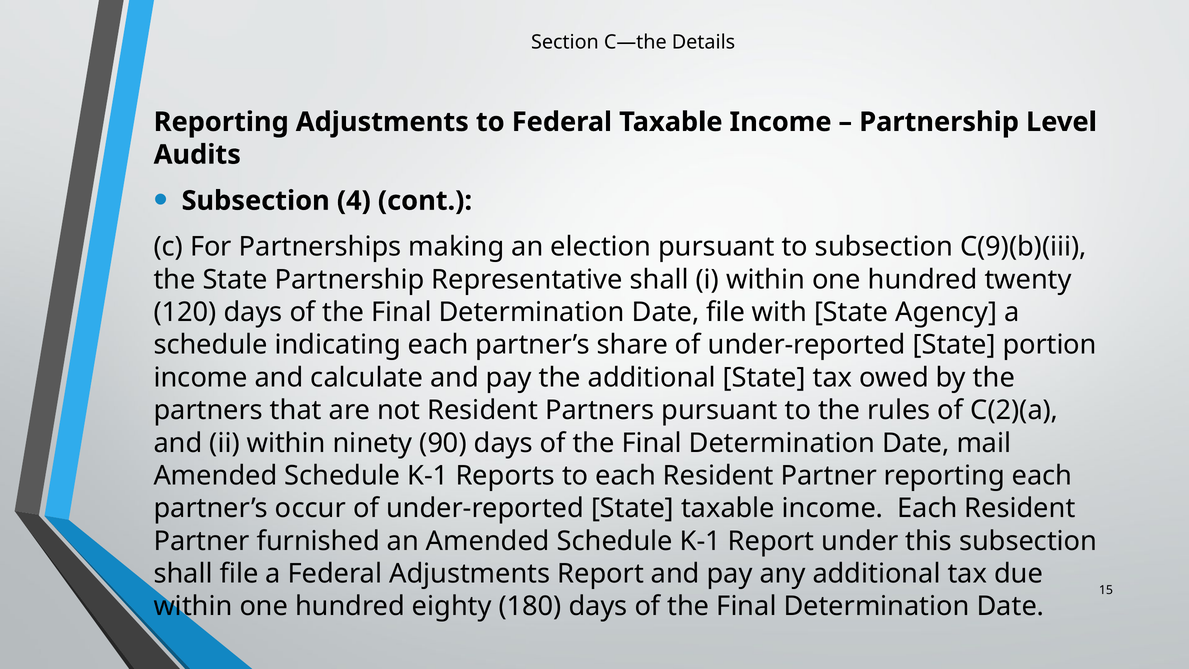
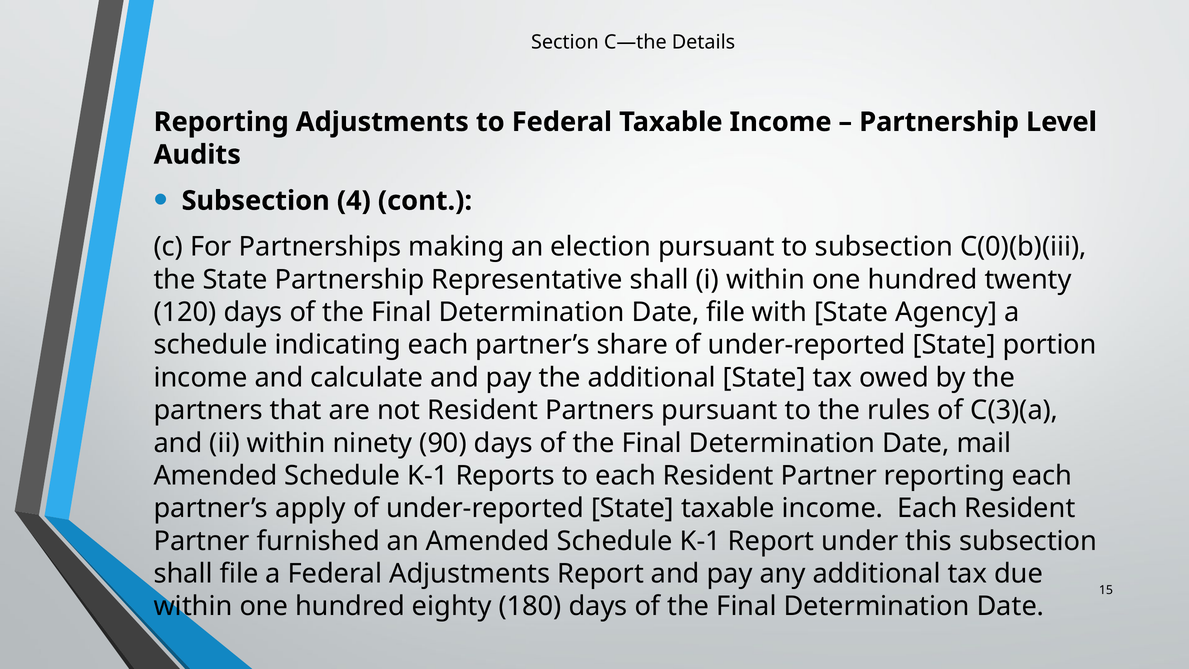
C(9)(b)(iii: C(9)(b)(iii -> C(0)(b)(iii
C(2)(a: C(2)(a -> C(3)(a
occur: occur -> apply
